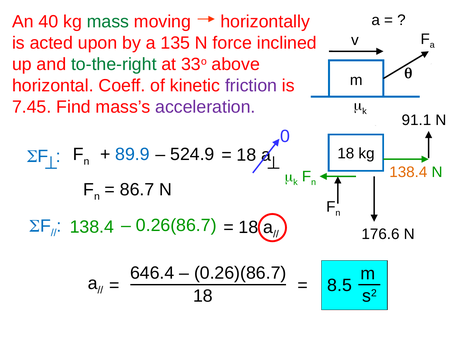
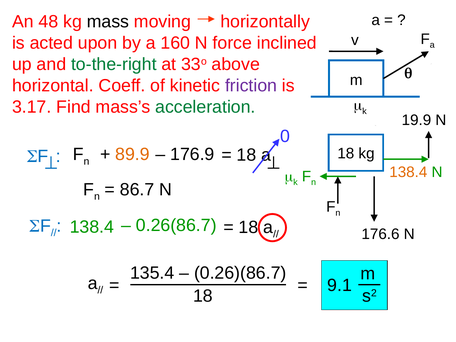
40: 40 -> 48
mass colour: green -> black
135: 135 -> 160
7.45: 7.45 -> 3.17
acceleration colour: purple -> green
91.1: 91.1 -> 19.9
89.9 colour: blue -> orange
524.9: 524.9 -> 176.9
646.4: 646.4 -> 135.4
8.5: 8.5 -> 9.1
